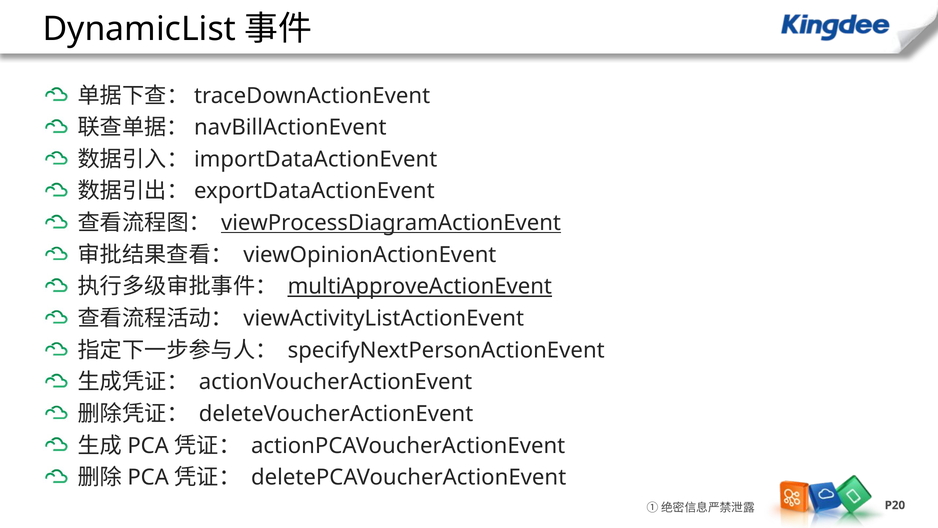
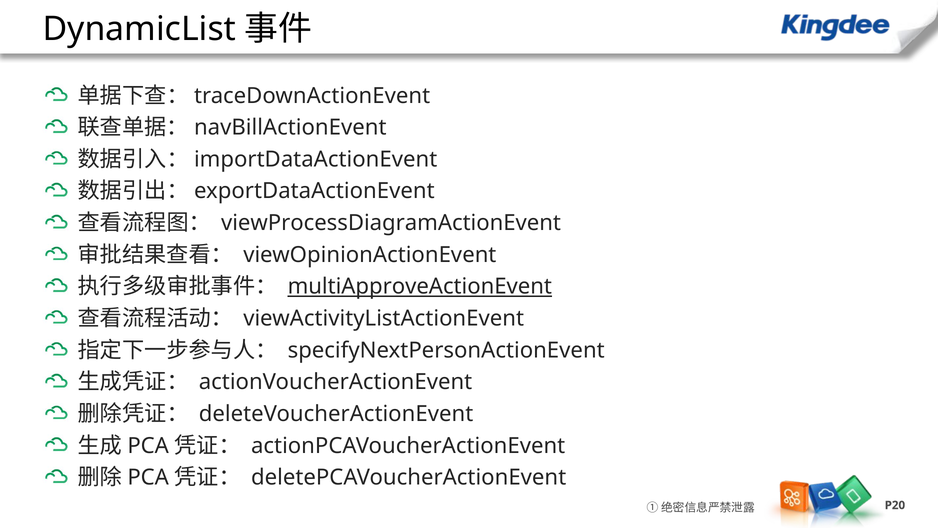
viewProcessDiagramActionEvent underline: present -> none
